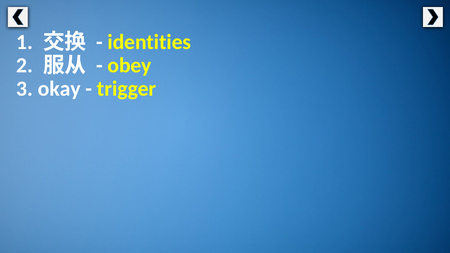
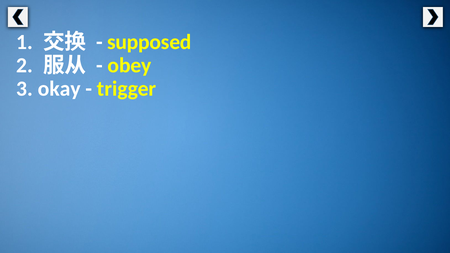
identities: identities -> supposed
